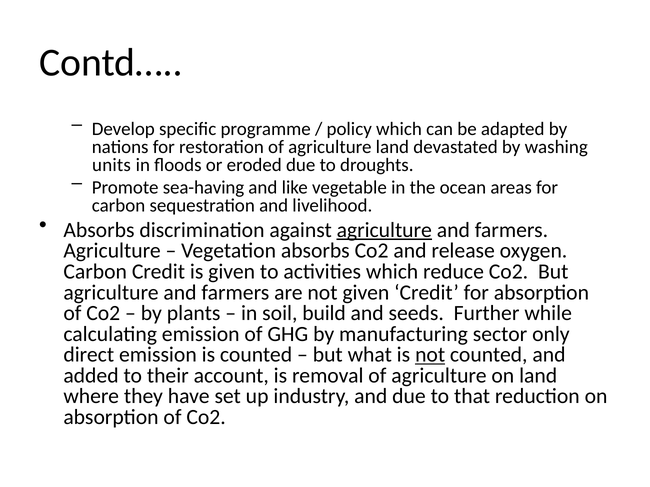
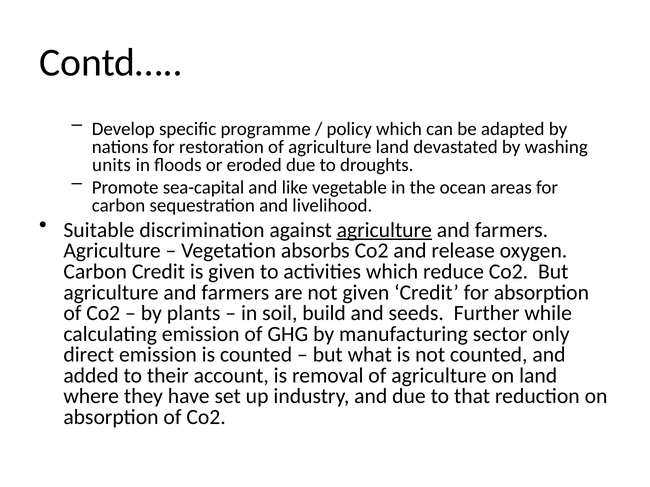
sea-having: sea-having -> sea-capital
Absorbs at (99, 230): Absorbs -> Suitable
not at (430, 355) underline: present -> none
